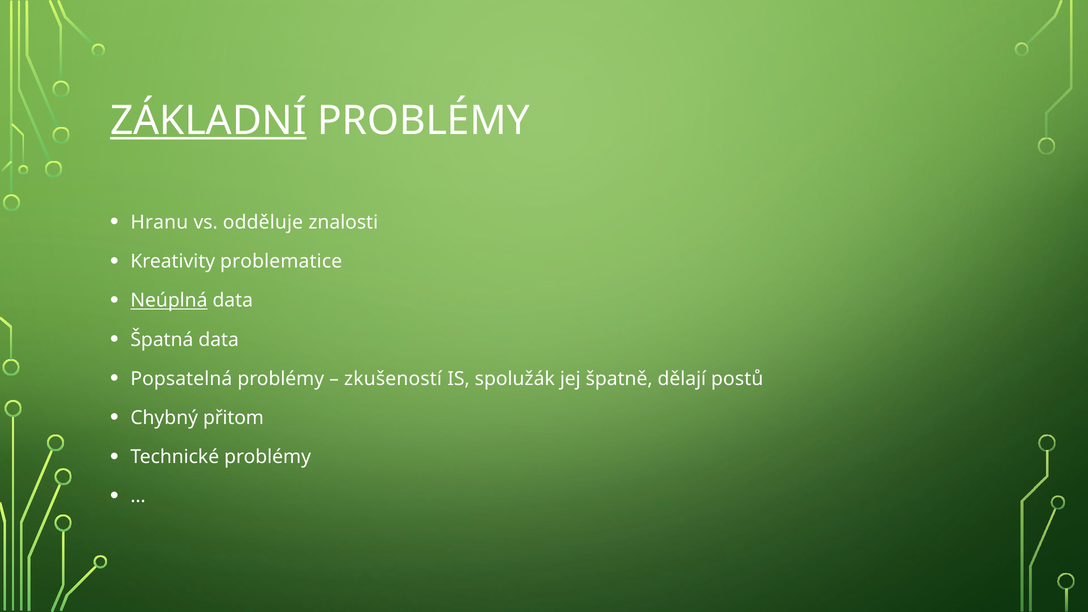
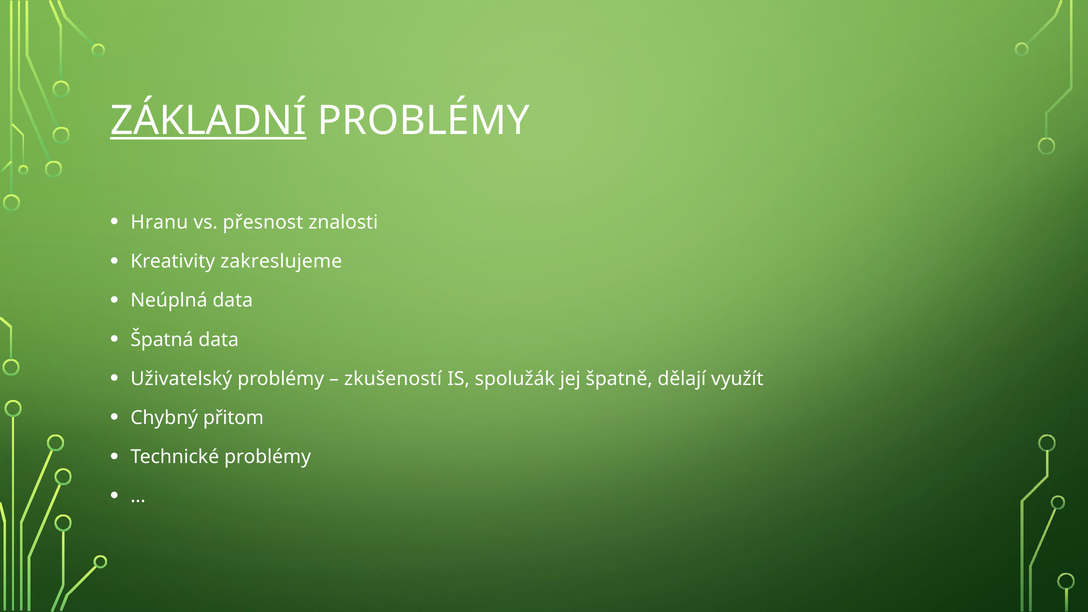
odděluje: odděluje -> přesnost
problematice: problematice -> zakreslujeme
Neúplná underline: present -> none
Popsatelná: Popsatelná -> Uživatelský
postů: postů -> využít
